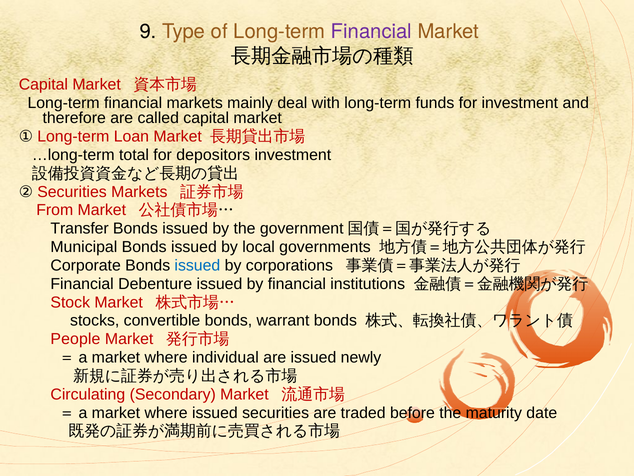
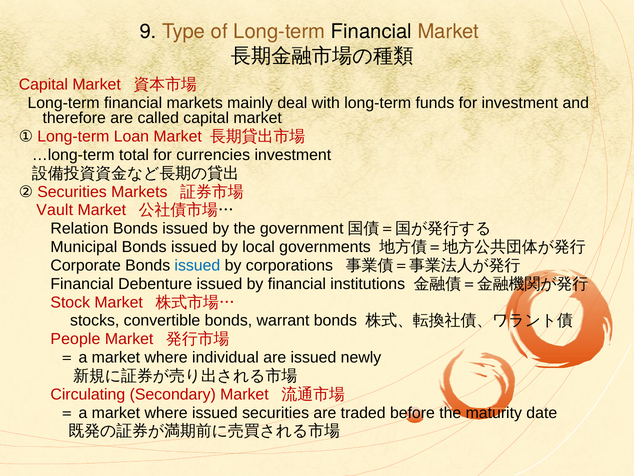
Financial at (371, 32) colour: purple -> black
depositors: depositors -> currencies
From: From -> Vault
Transfer: Transfer -> Relation
